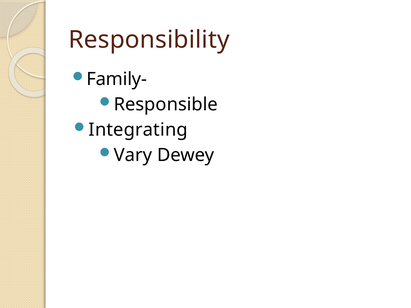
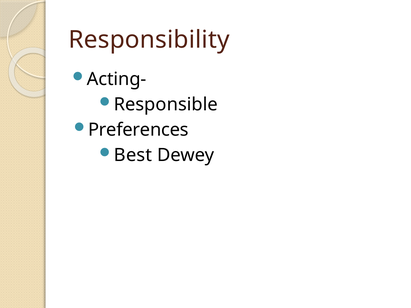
Family-: Family- -> Acting-
Integrating: Integrating -> Preferences
Vary: Vary -> Best
